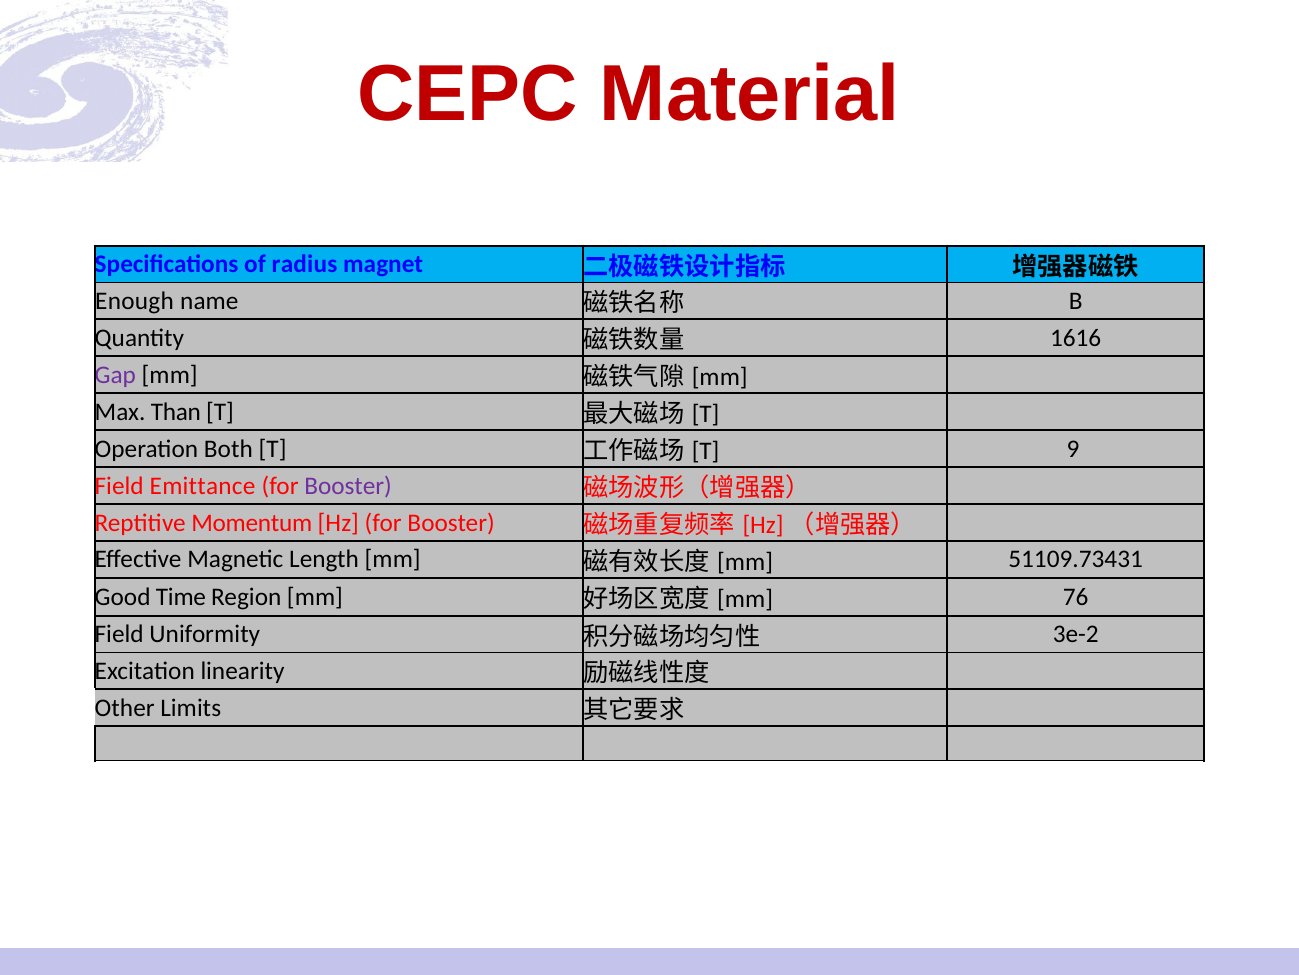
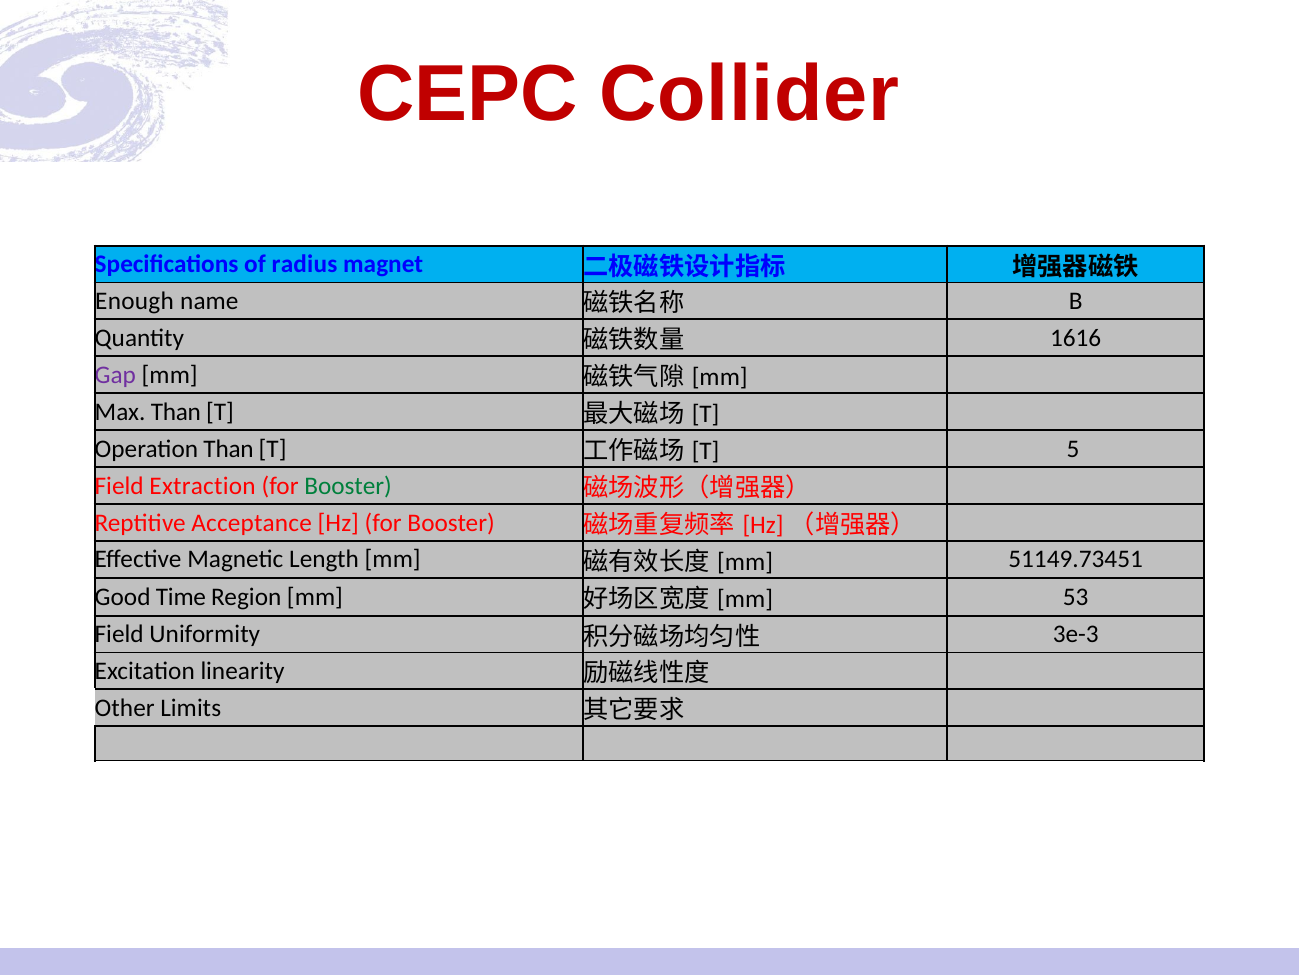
Material: Material -> Collider
Operation Both: Both -> Than
9: 9 -> 5
Emittance: Emittance -> Extraction
Booster at (348, 485) colour: purple -> green
Momentum: Momentum -> Acceptance
51109.73431: 51109.73431 -> 51149.73451
76: 76 -> 53
3e-2: 3e-2 -> 3e-3
